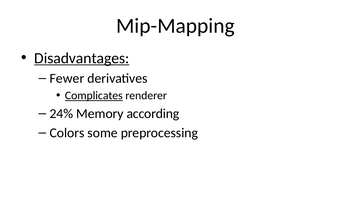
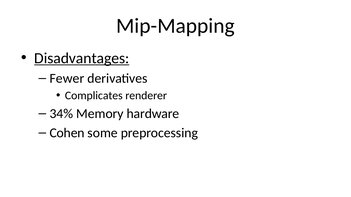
Complicates underline: present -> none
24%: 24% -> 34%
according: according -> hardware
Colors: Colors -> Cohen
